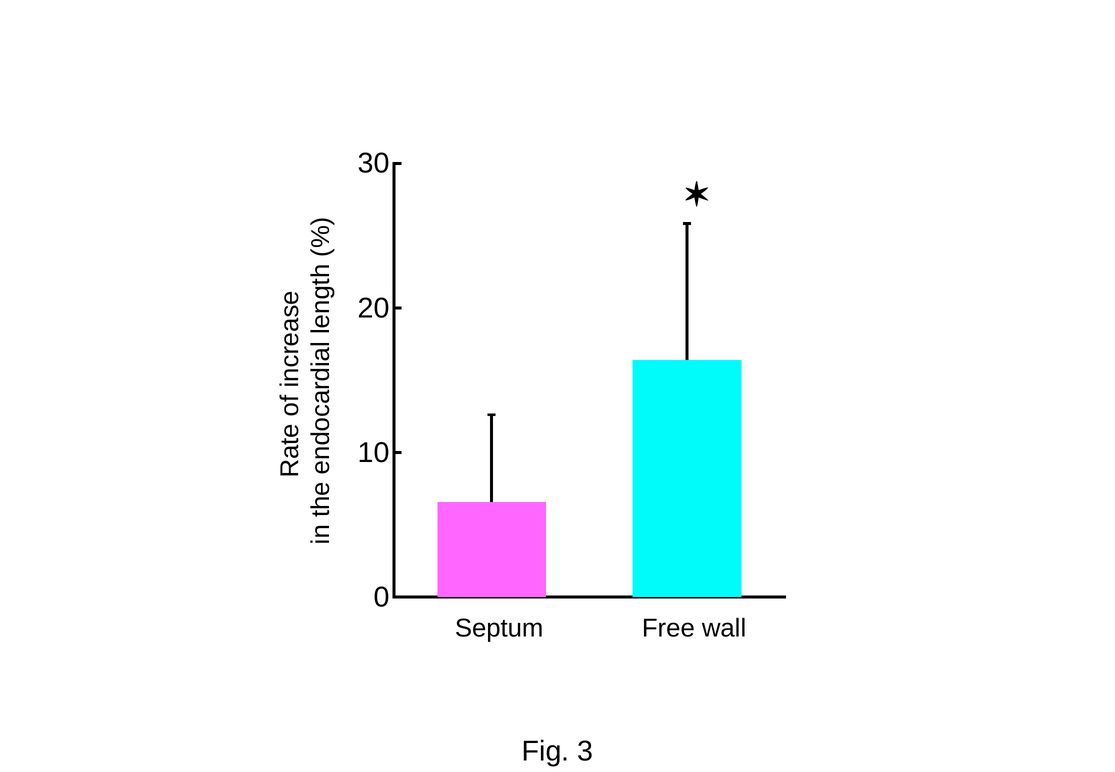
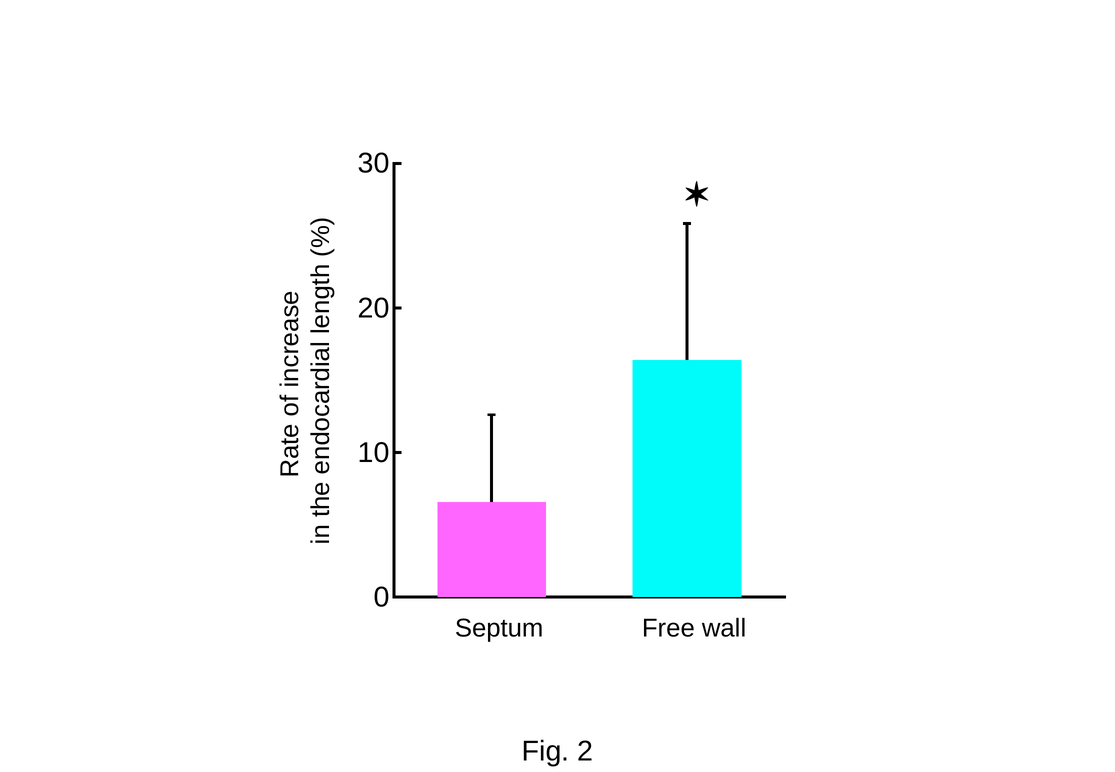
3: 3 -> 2
